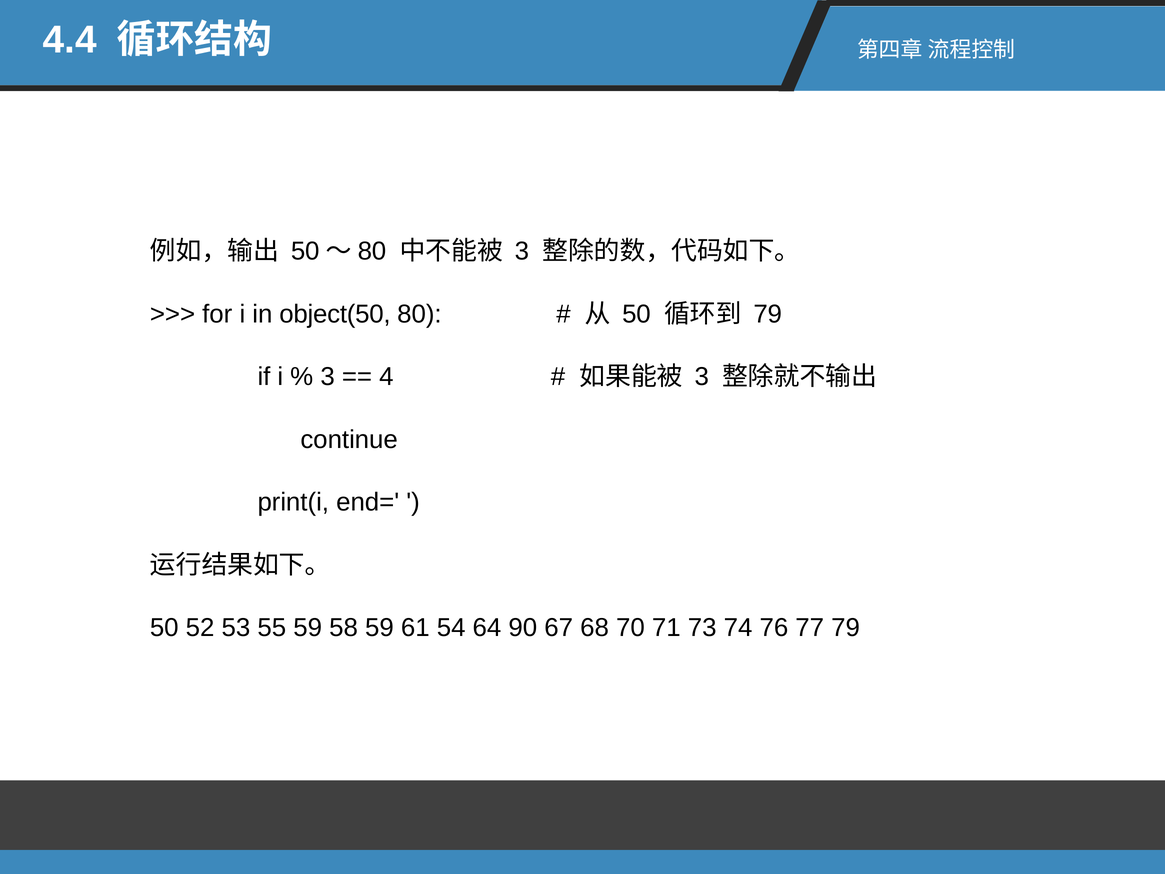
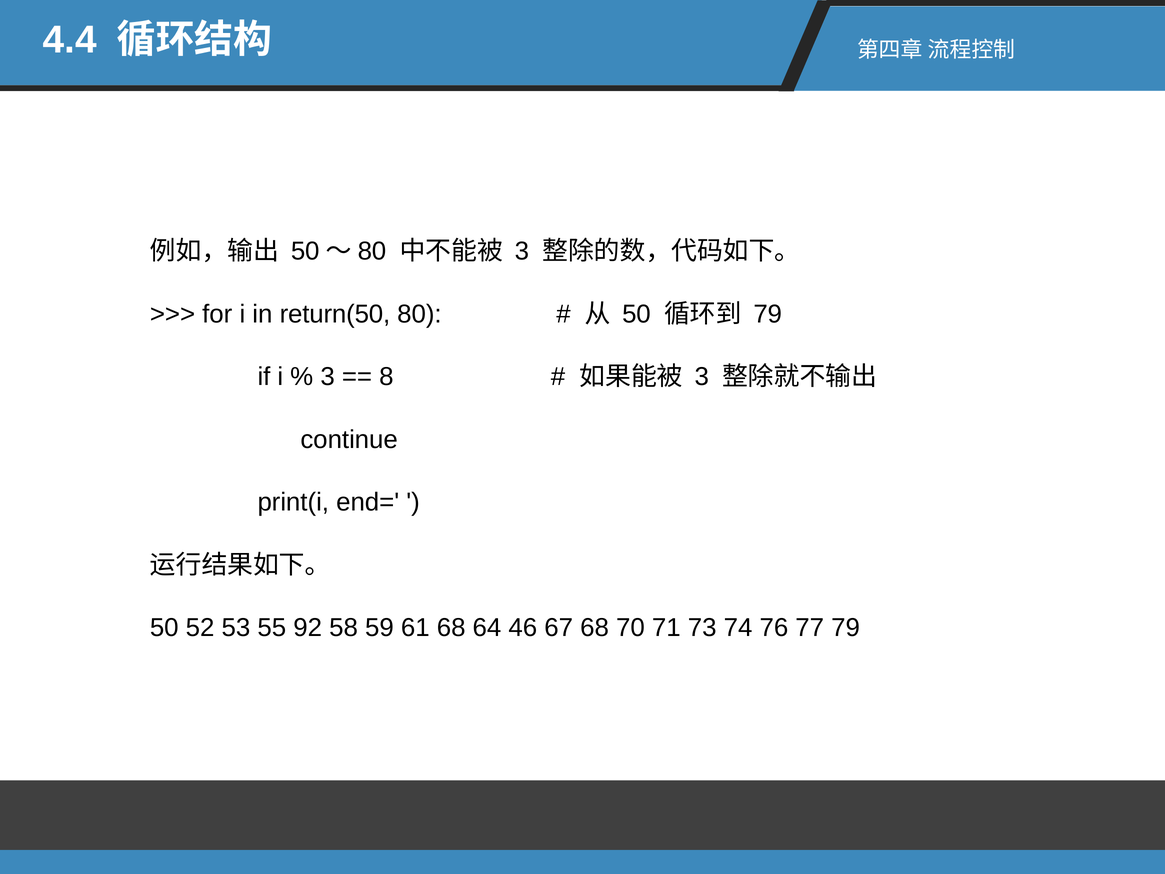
object(50: object(50 -> return(50
4: 4 -> 8
55 59: 59 -> 92
61 54: 54 -> 68
90: 90 -> 46
